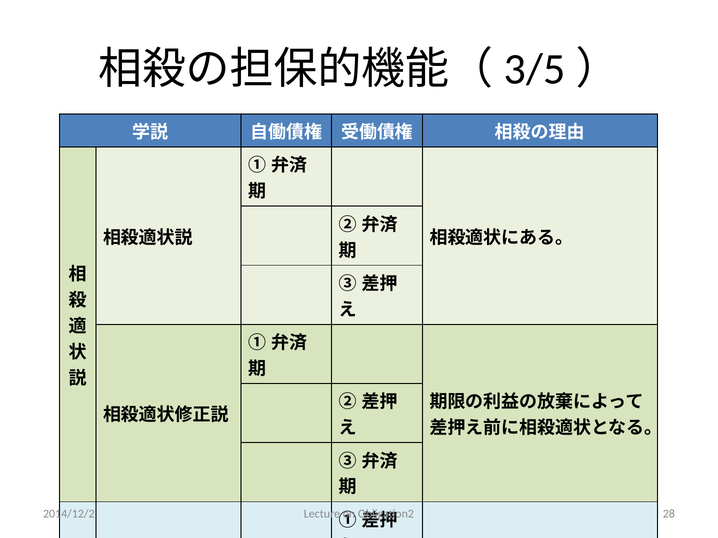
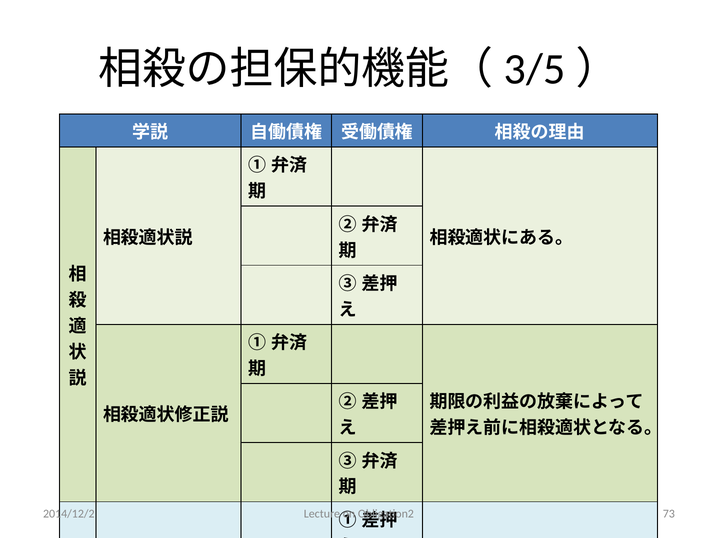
28: 28 -> 73
